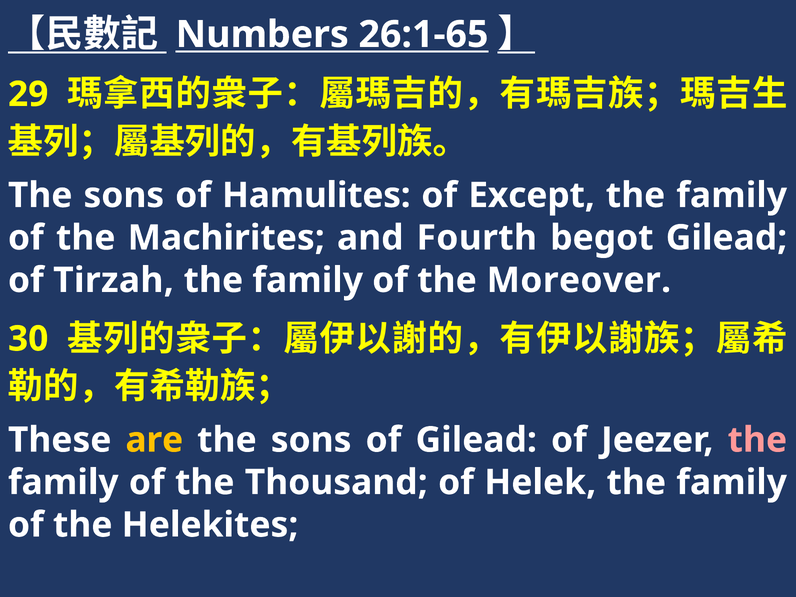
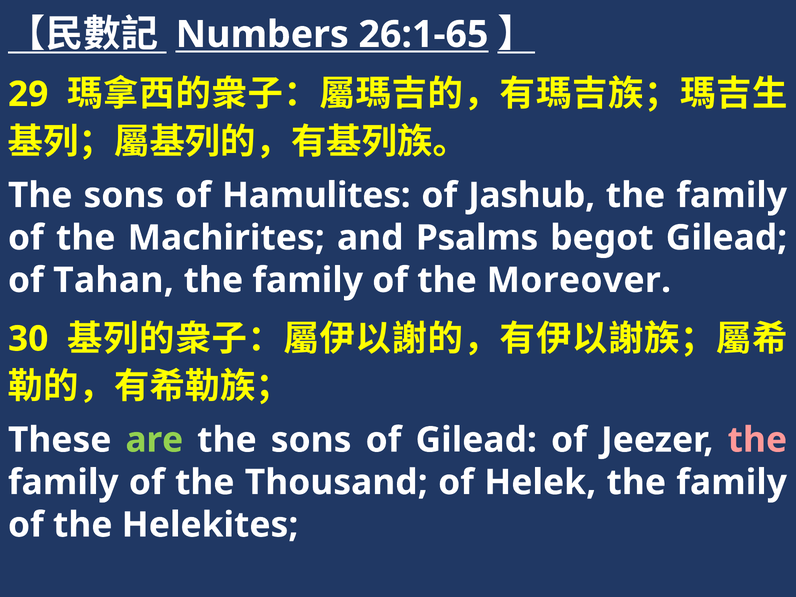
Except: Except -> Jashub
Fourth: Fourth -> Psalms
Tirzah: Tirzah -> Tahan
are colour: yellow -> light green
